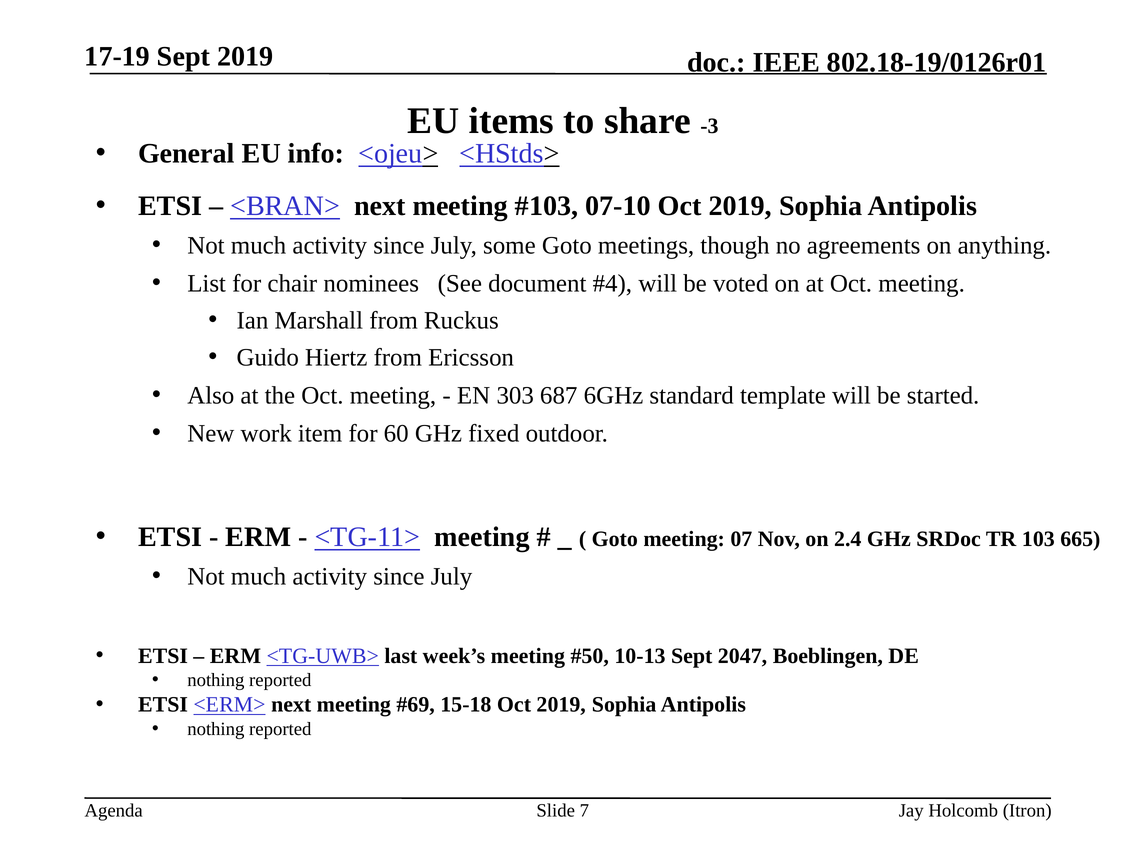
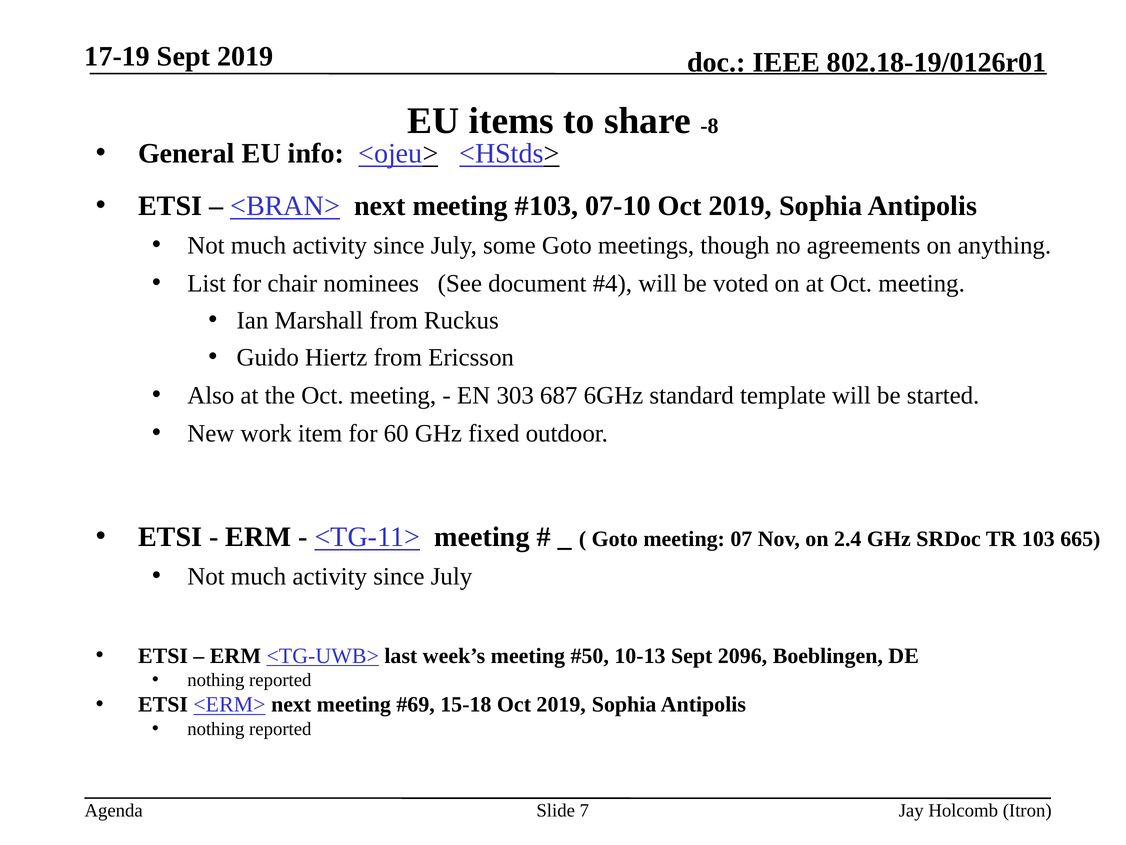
-3: -3 -> -8
2047: 2047 -> 2096
